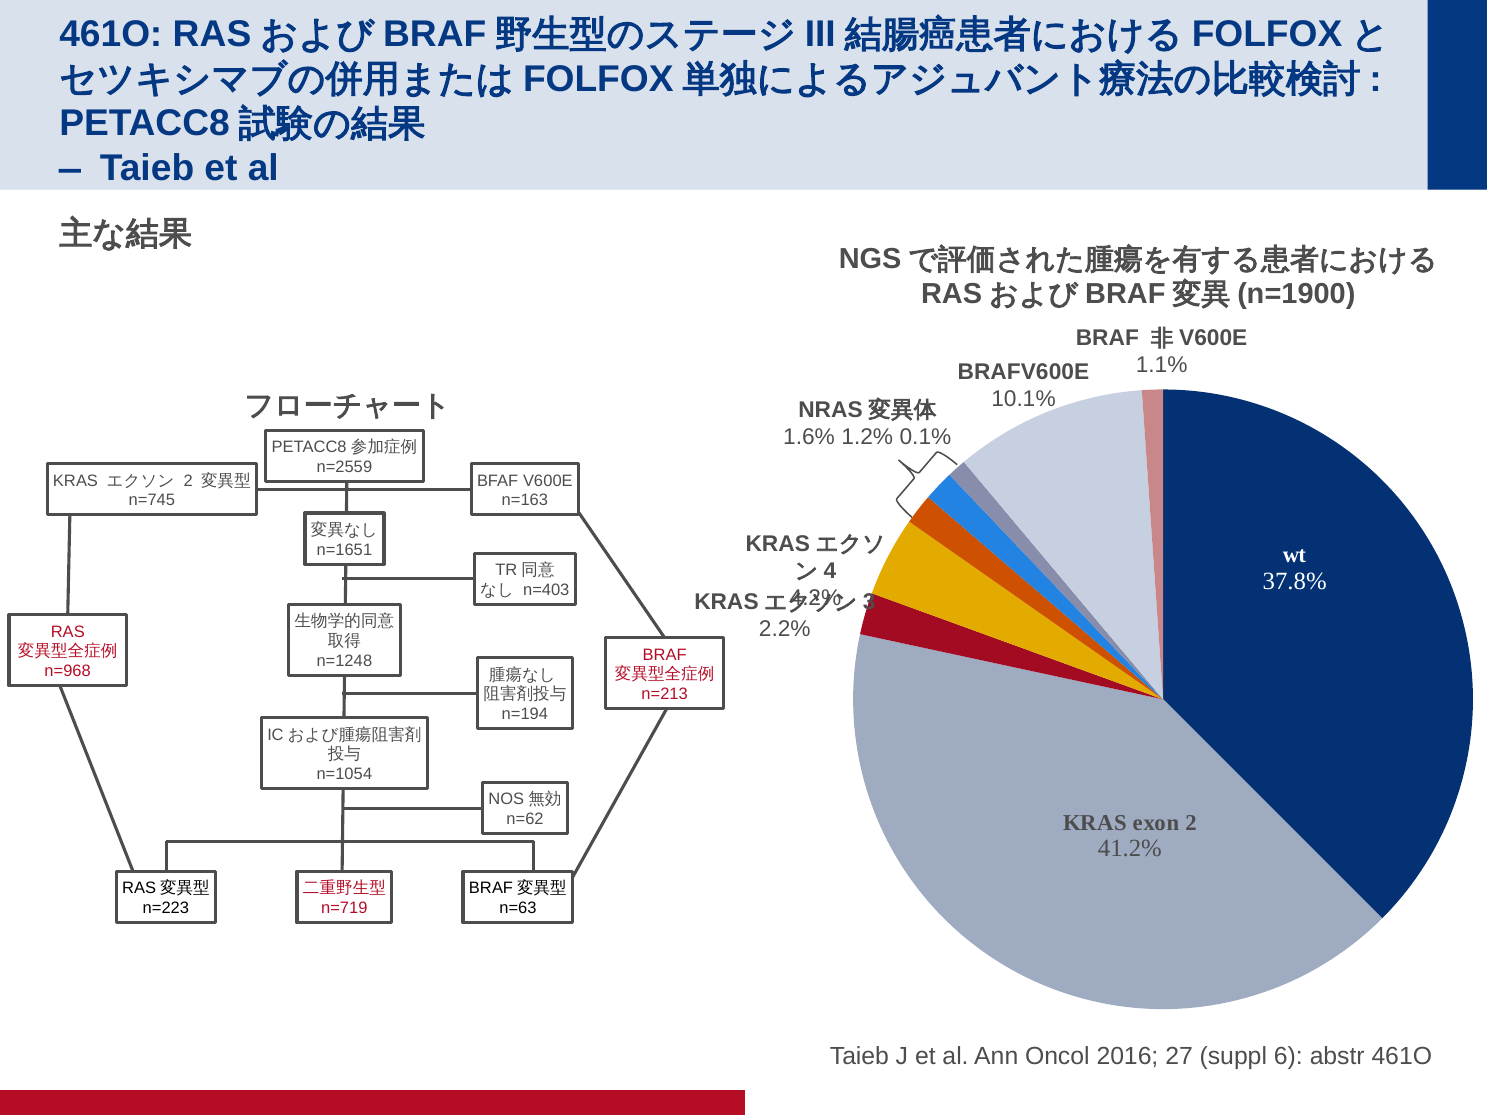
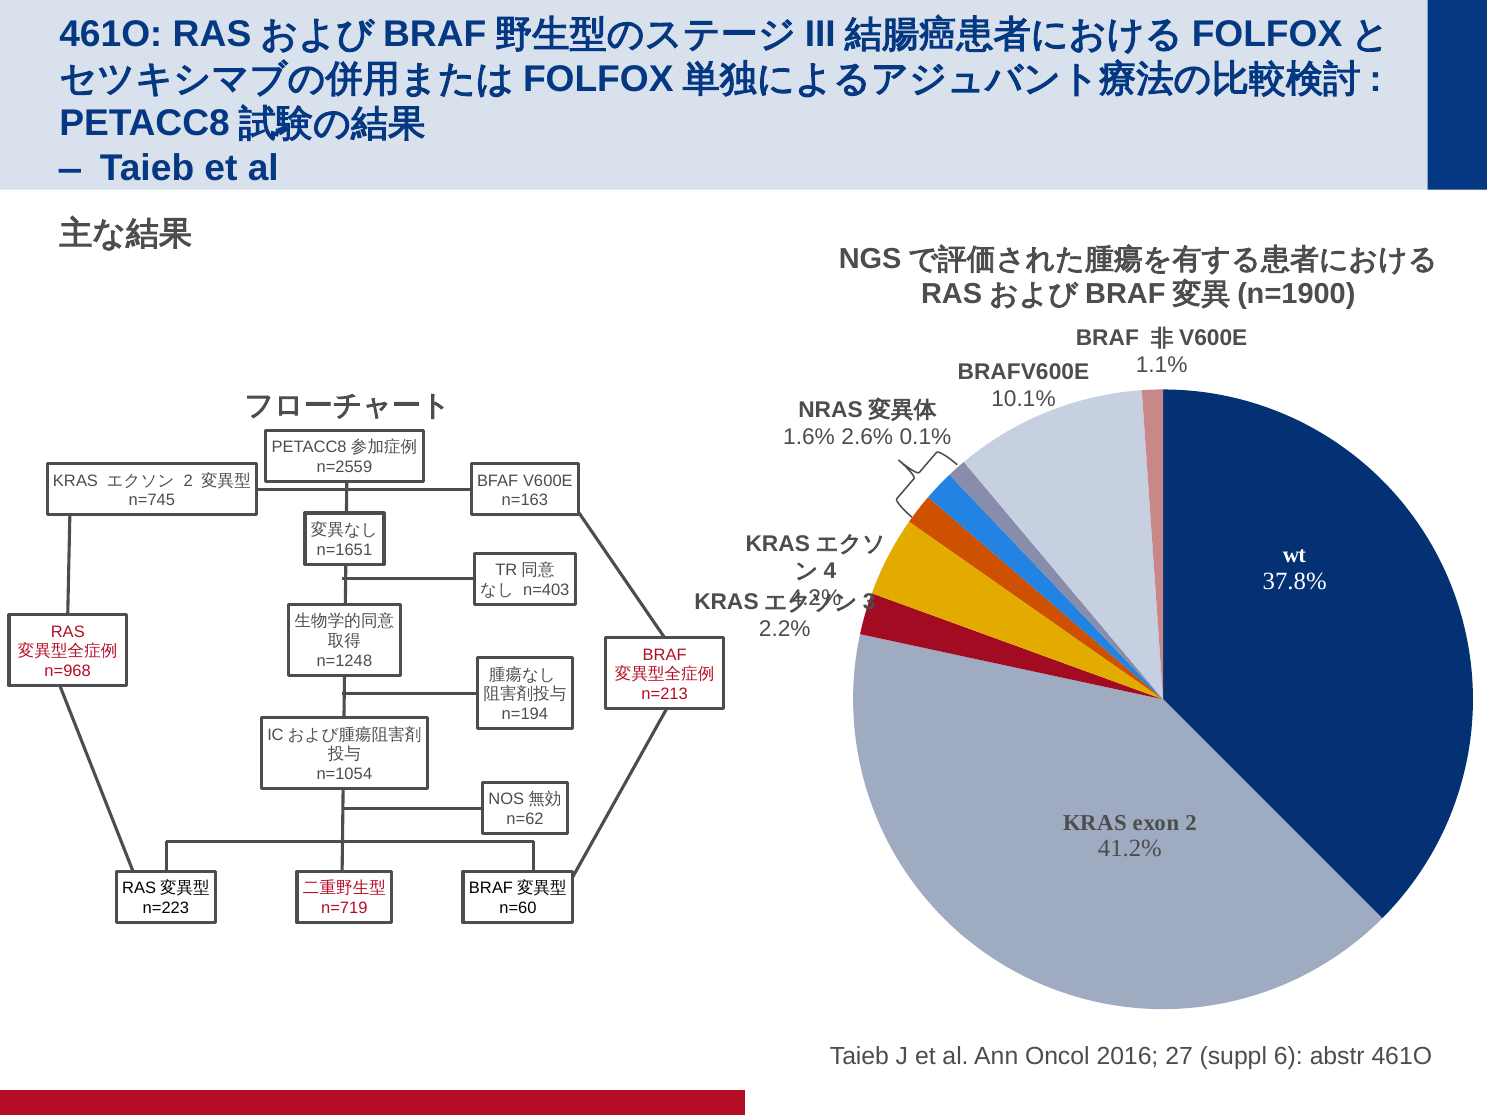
1.2%: 1.2% -> 2.6%
n=63: n=63 -> n=60
